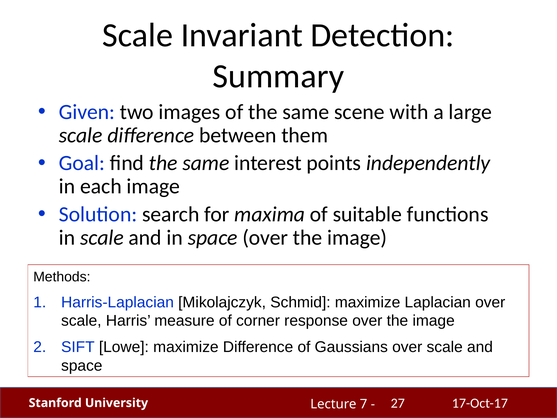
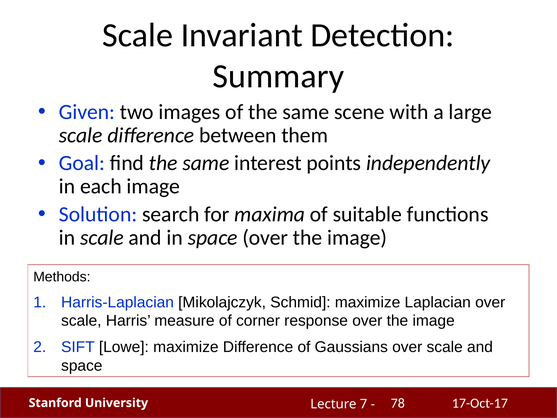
27: 27 -> 78
